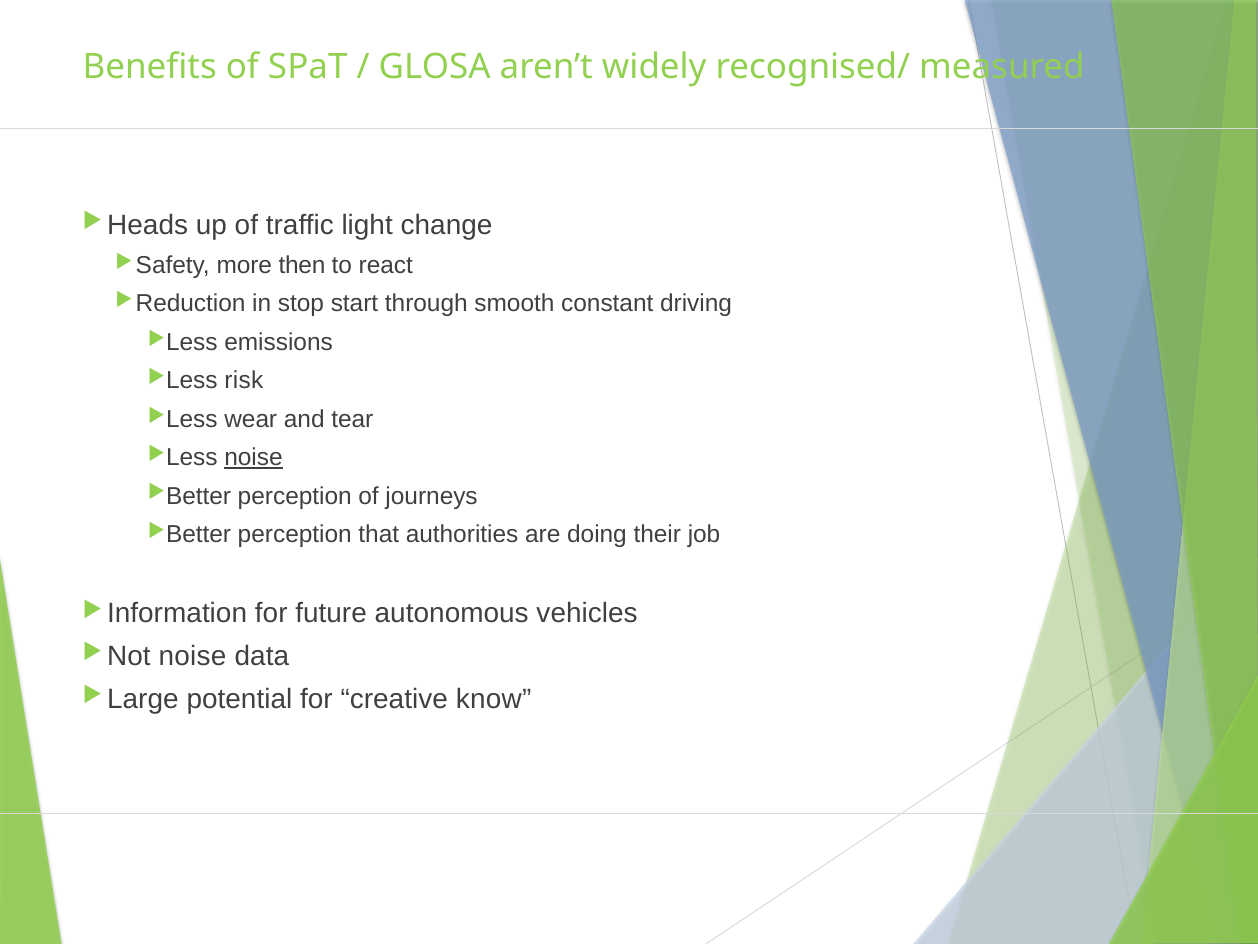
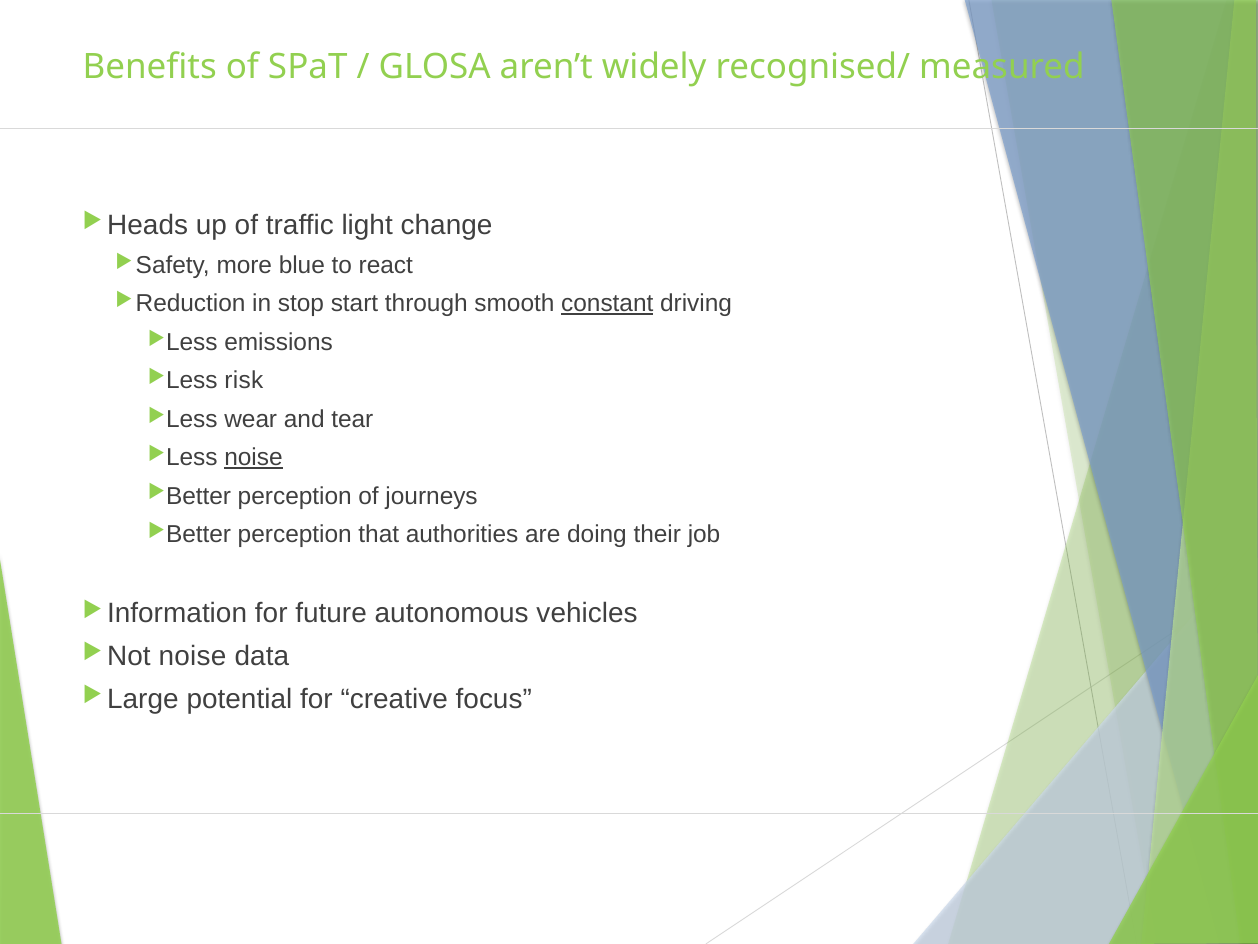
then: then -> blue
constant underline: none -> present
know: know -> focus
